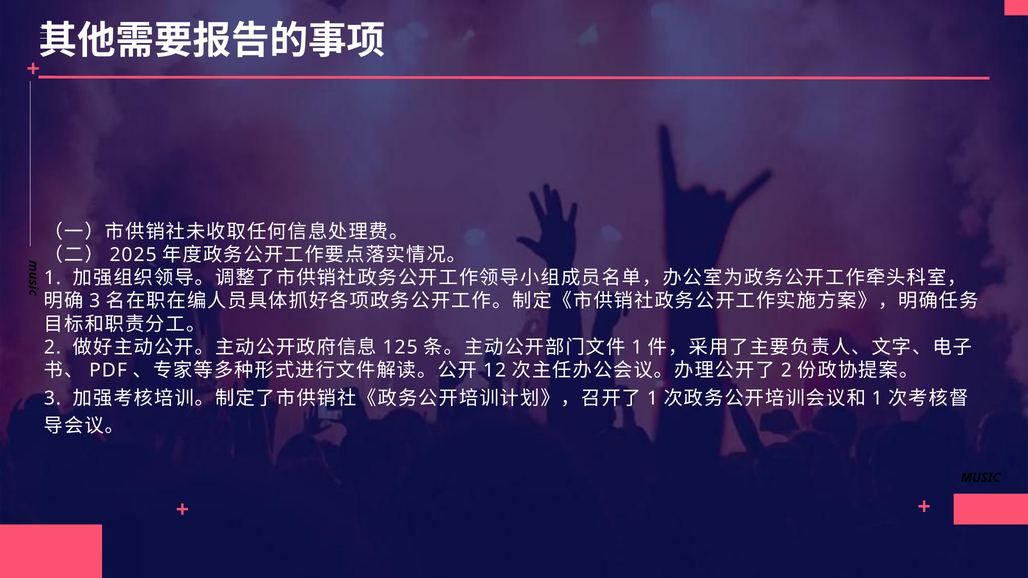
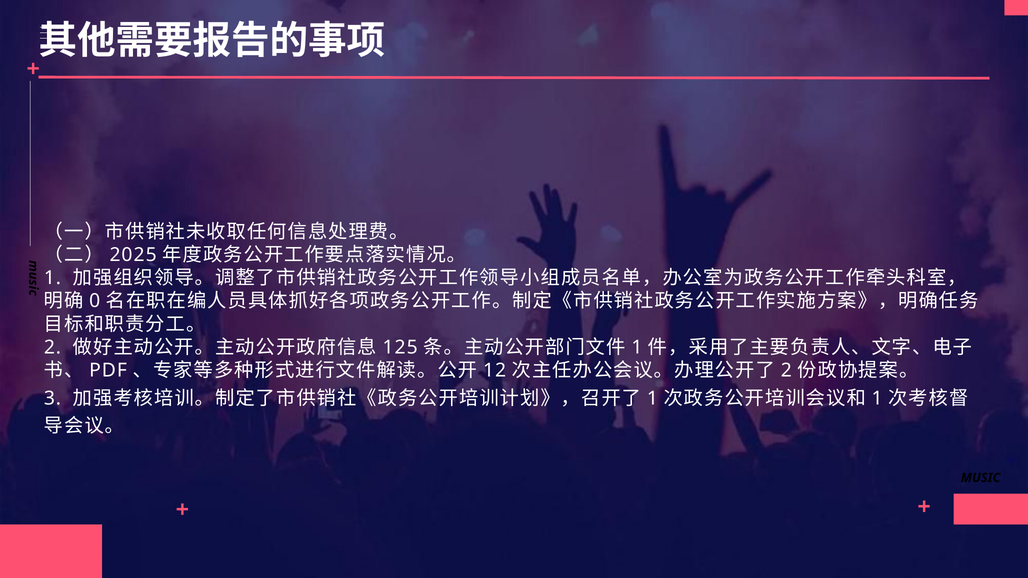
3 at (95, 301): 3 -> 0
